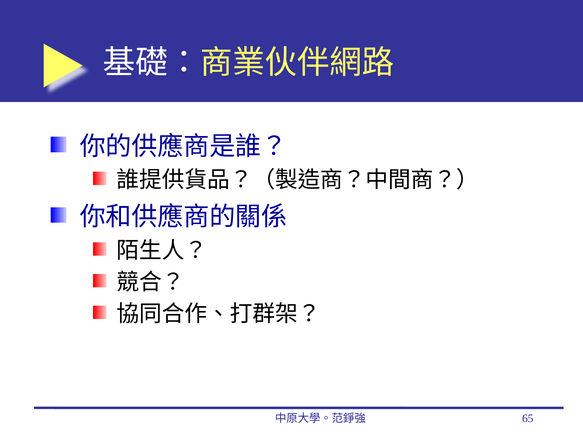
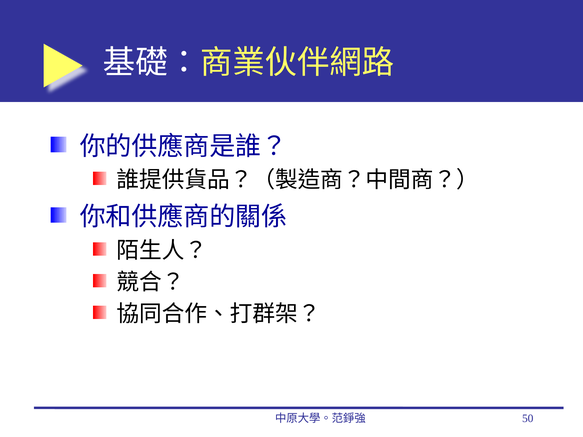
65: 65 -> 50
